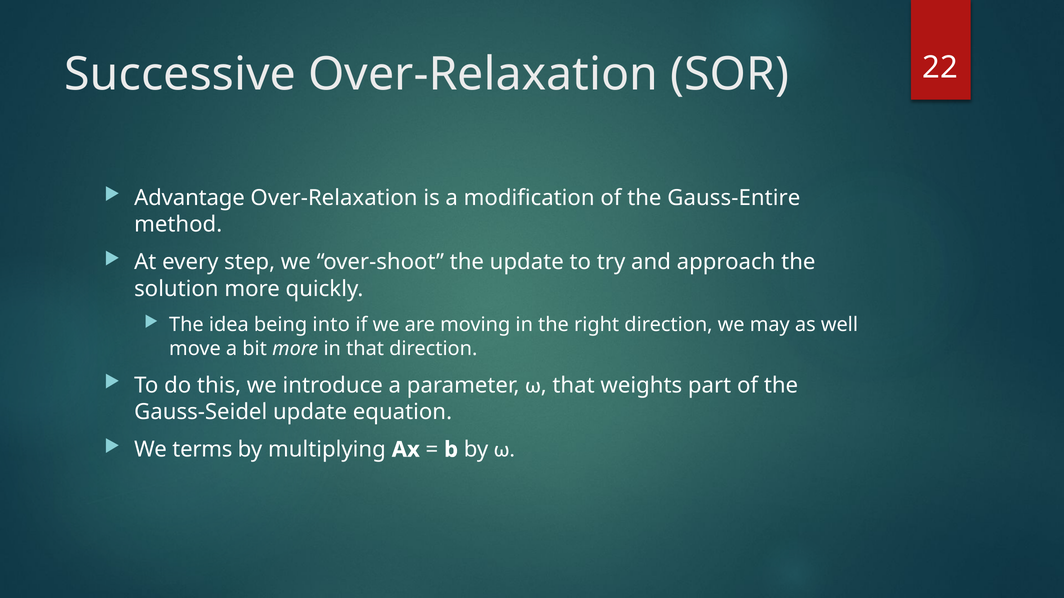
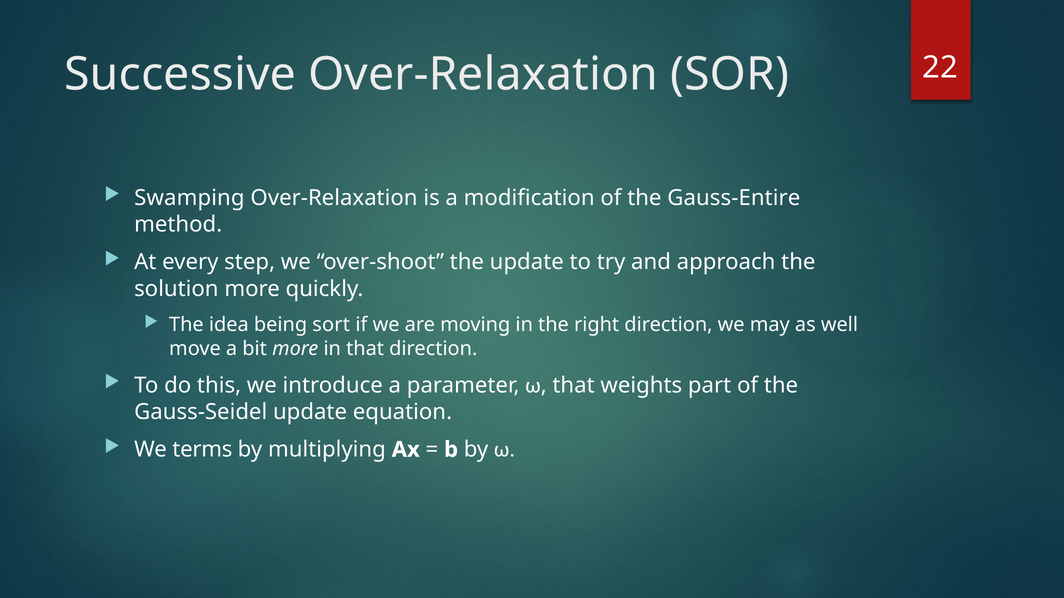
Advantage: Advantage -> Swamping
into: into -> sort
